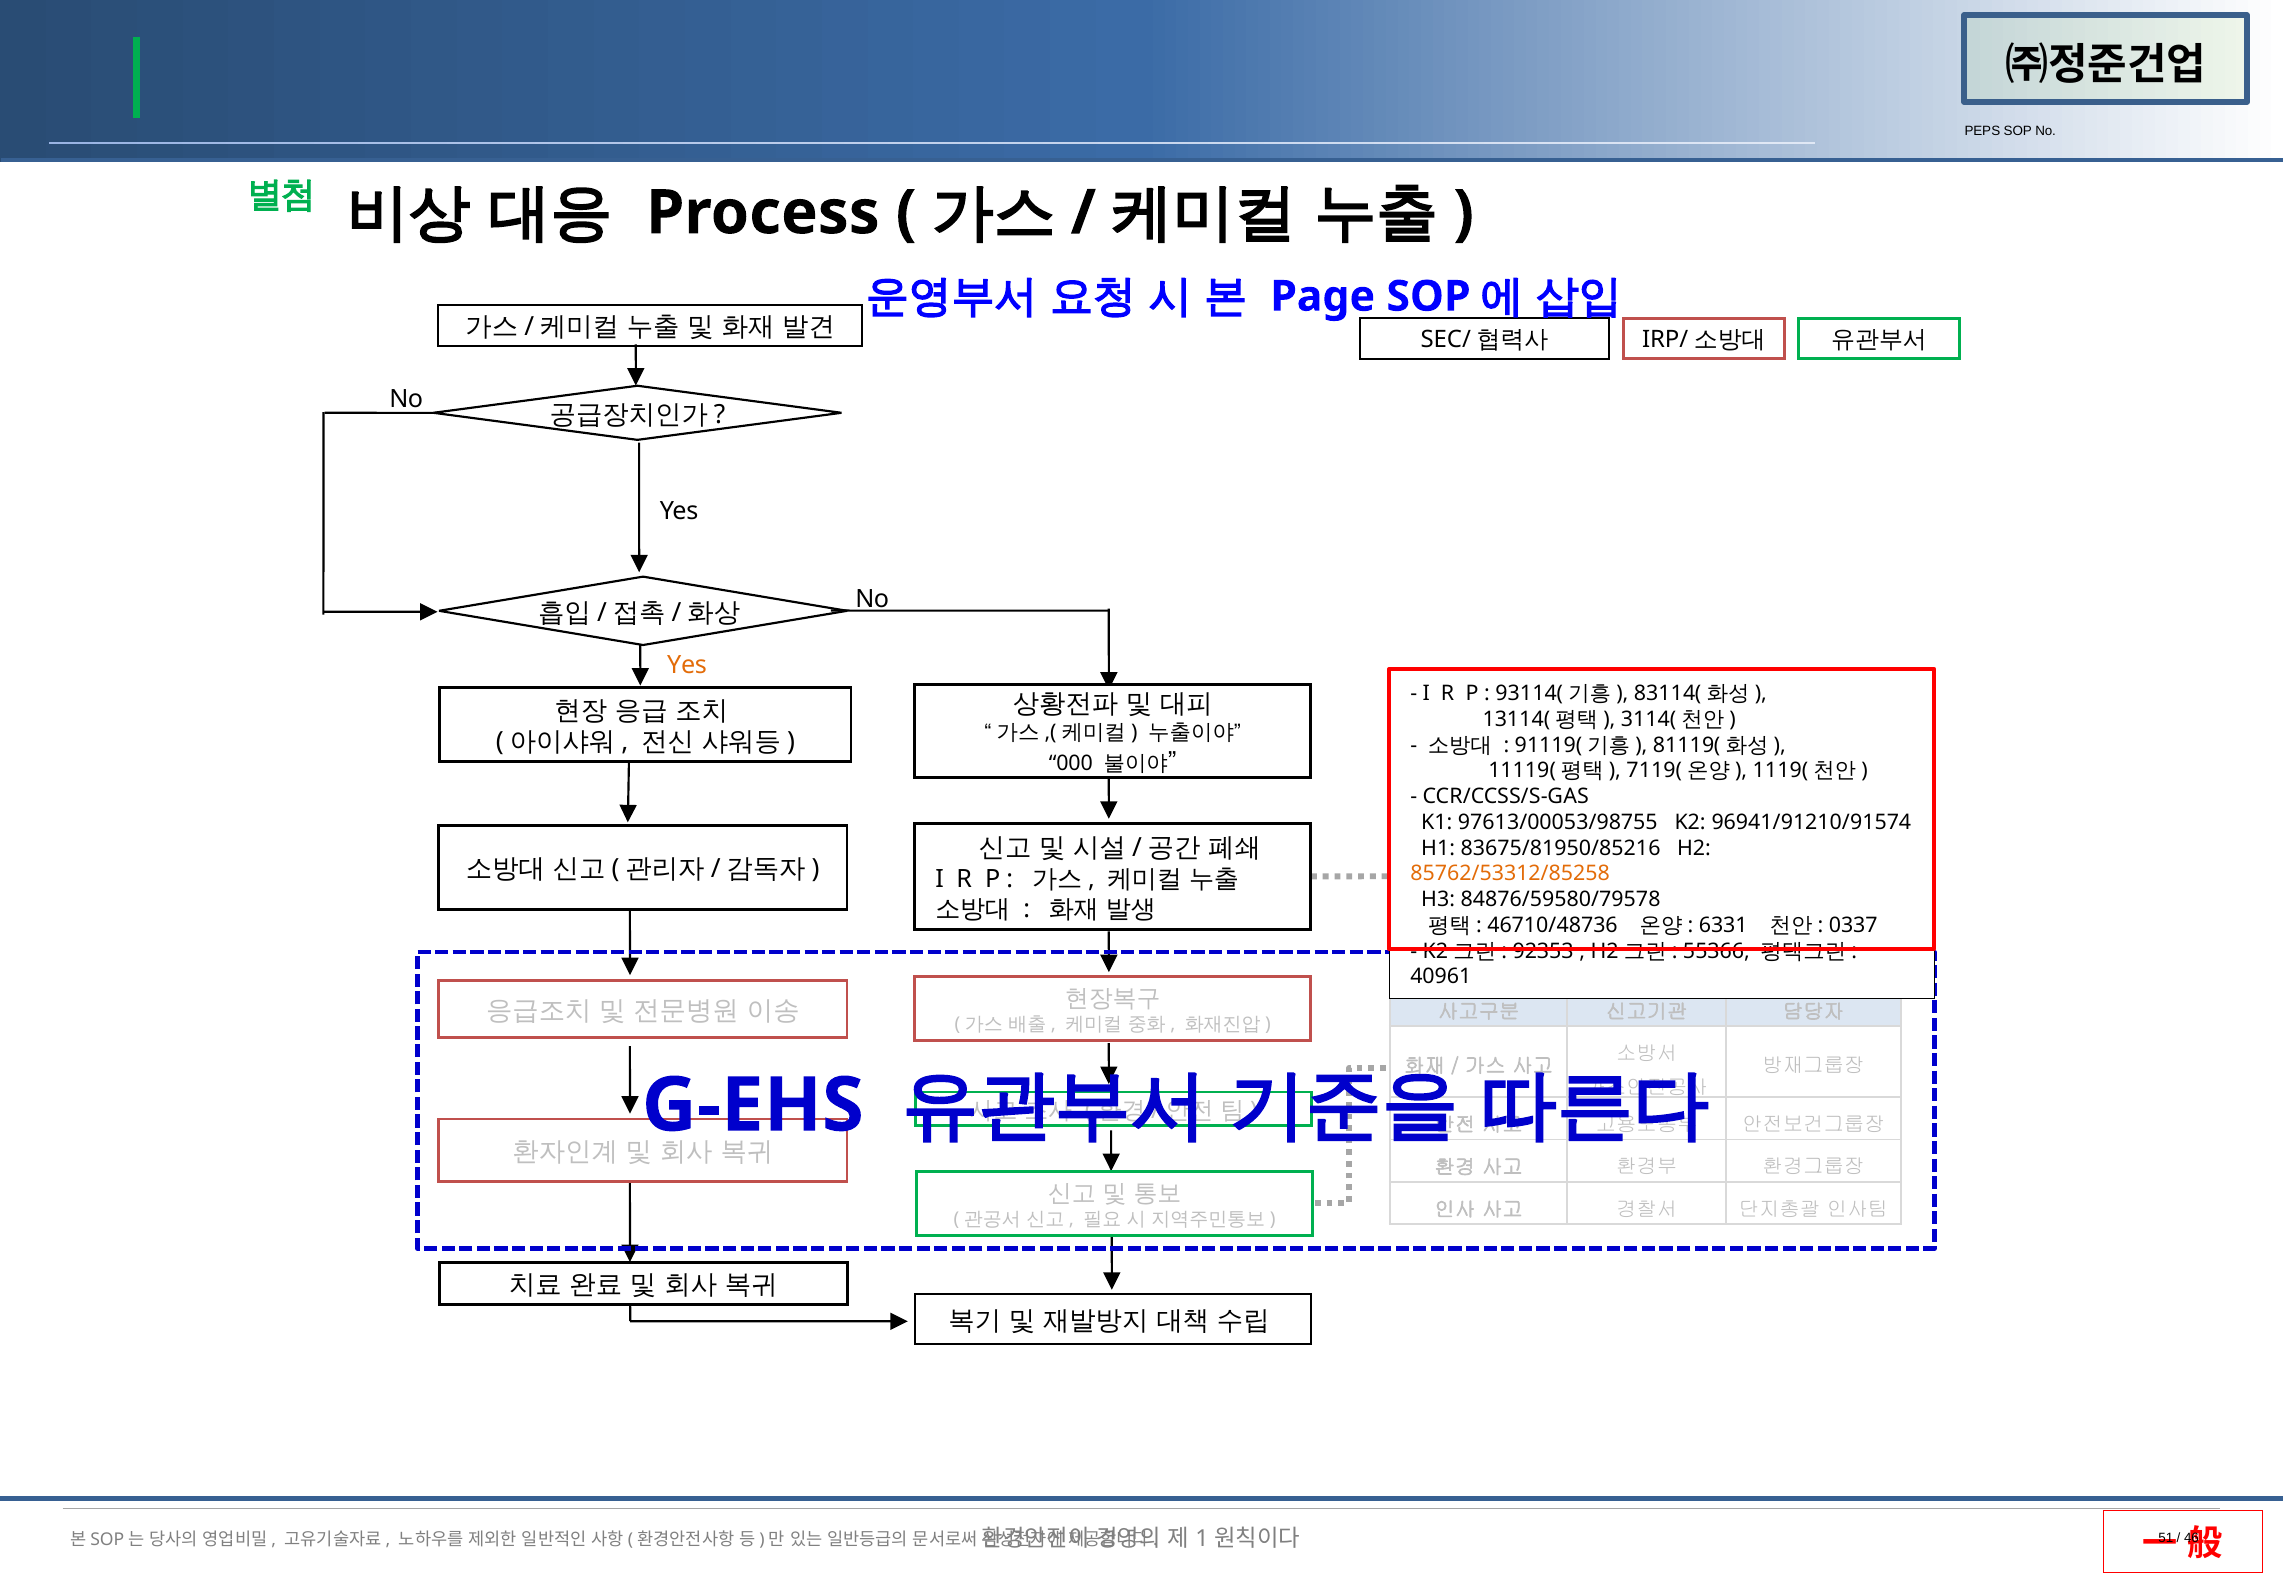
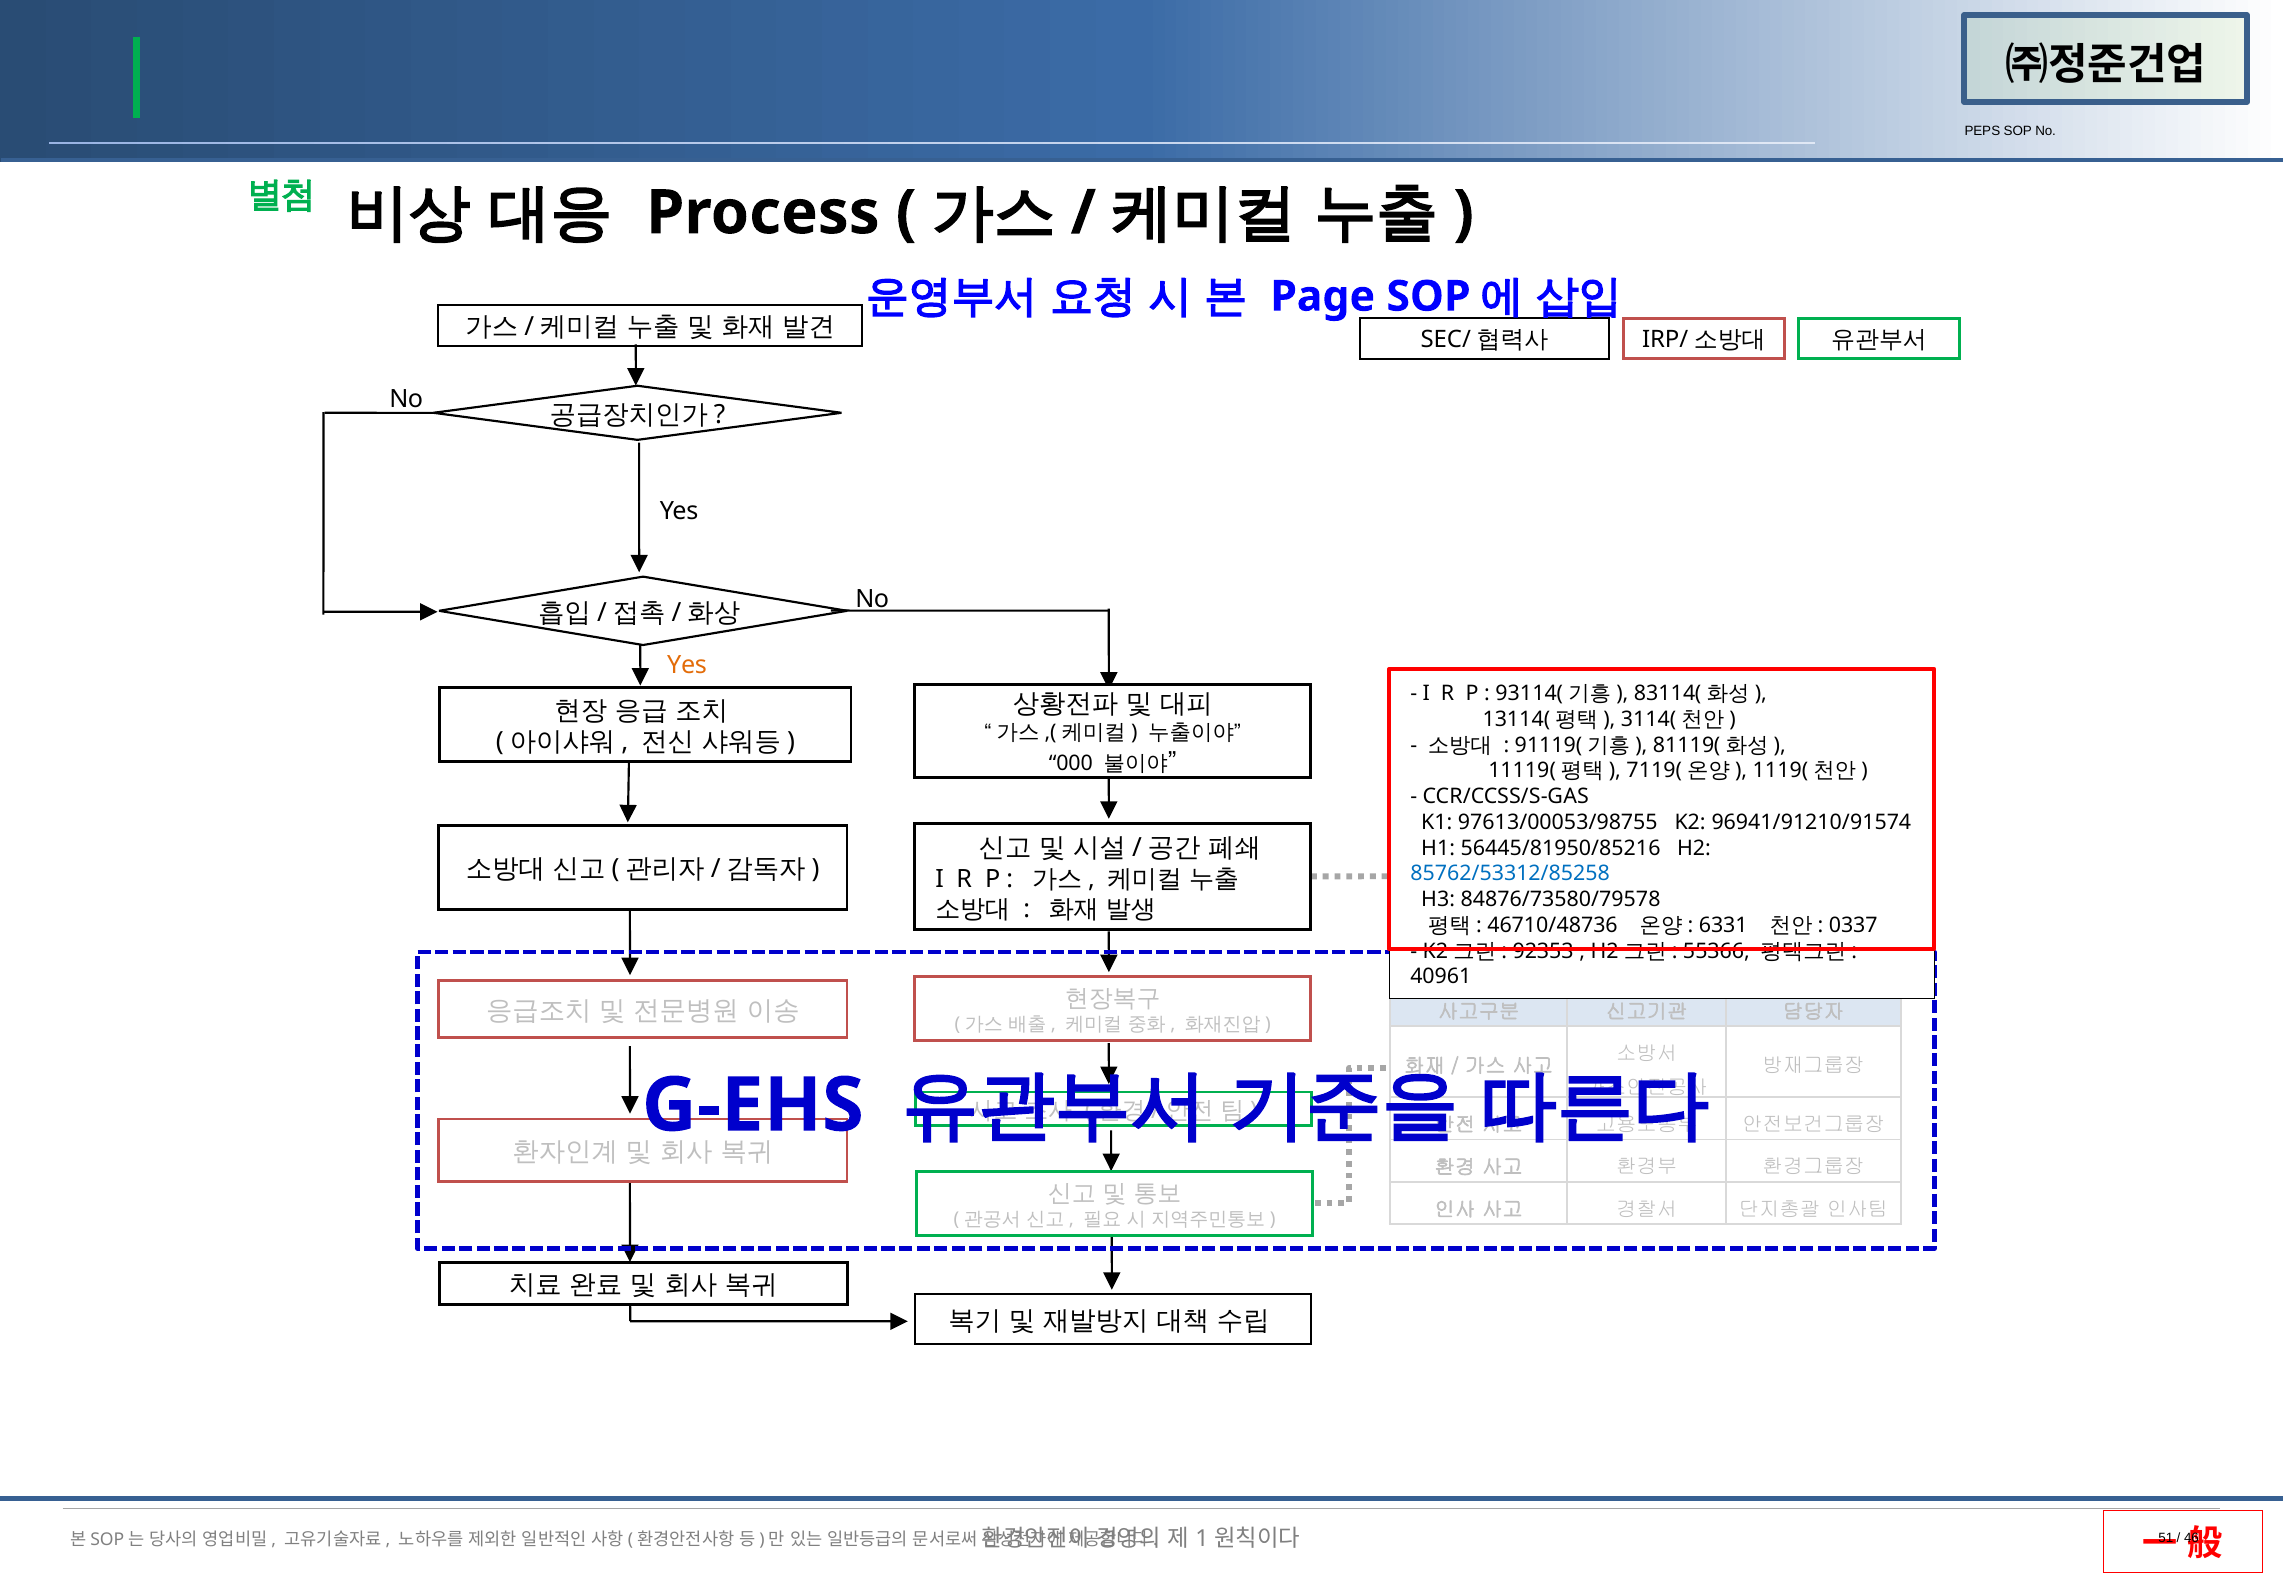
83675/81950/85216: 83675/81950/85216 -> 56445/81950/85216
85762/53312/85258 colour: orange -> blue
84876/59580/79578: 84876/59580/79578 -> 84876/73580/79578
